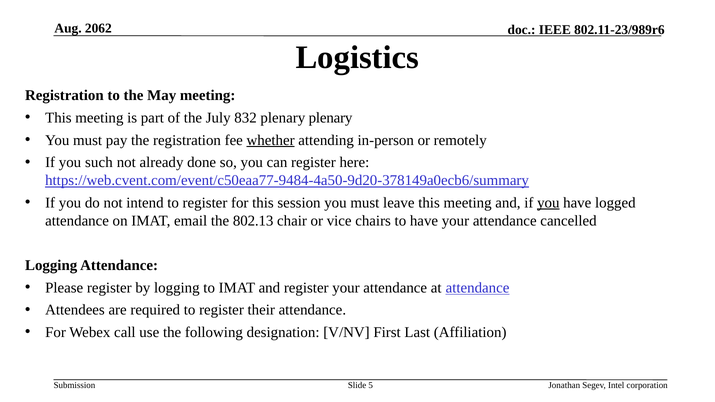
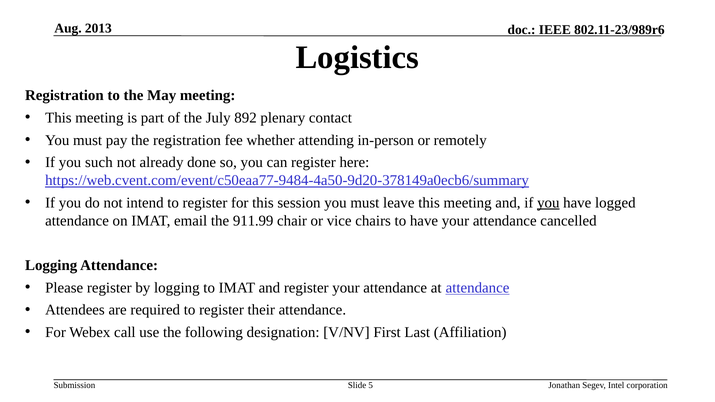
2062: 2062 -> 2013
832: 832 -> 892
plenary plenary: plenary -> contact
whether underline: present -> none
802.13: 802.13 -> 911.99
